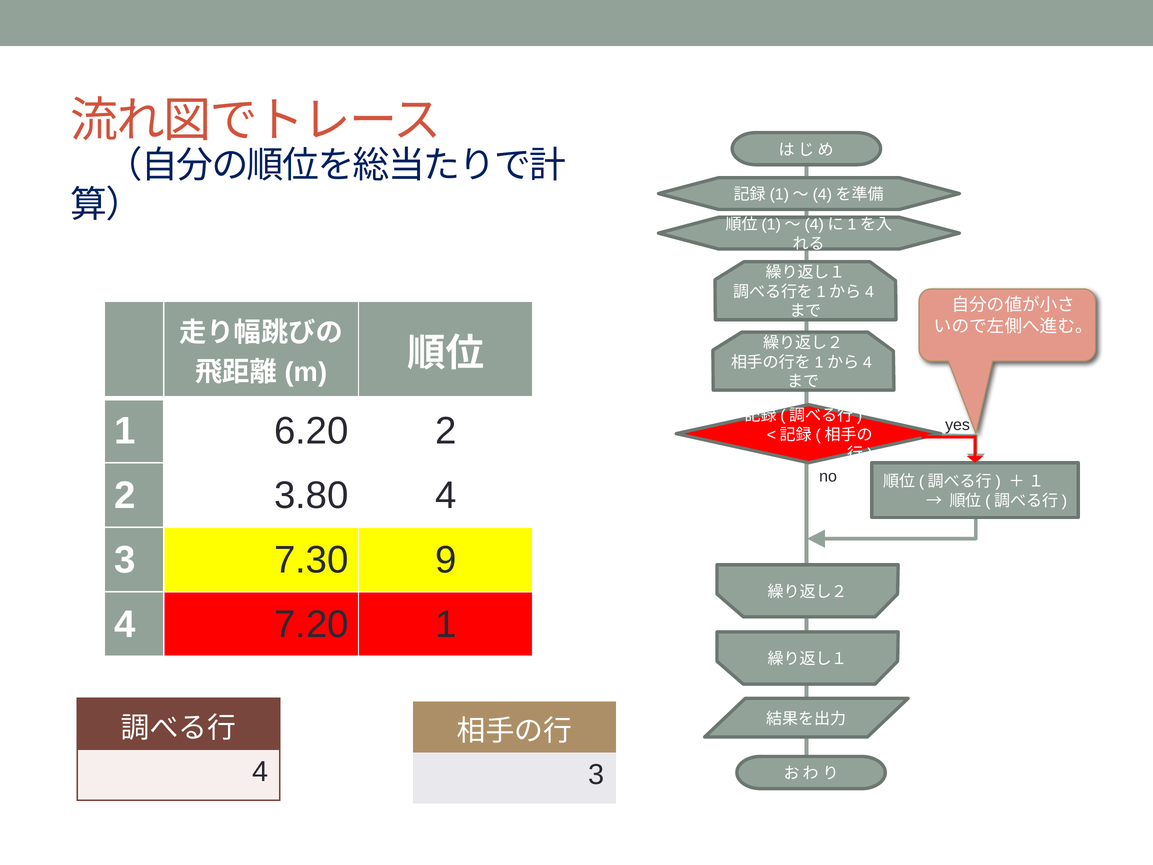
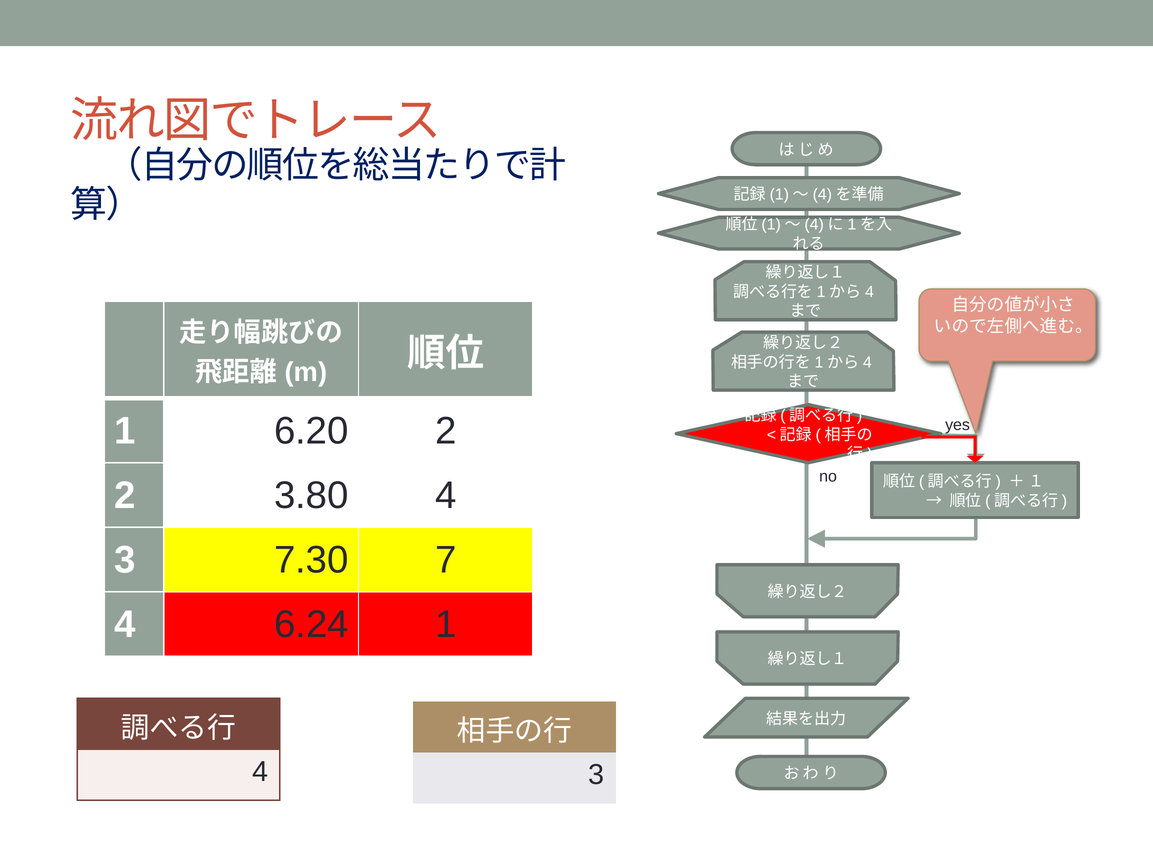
9: 9 -> 7
7.20: 7.20 -> 6.24
